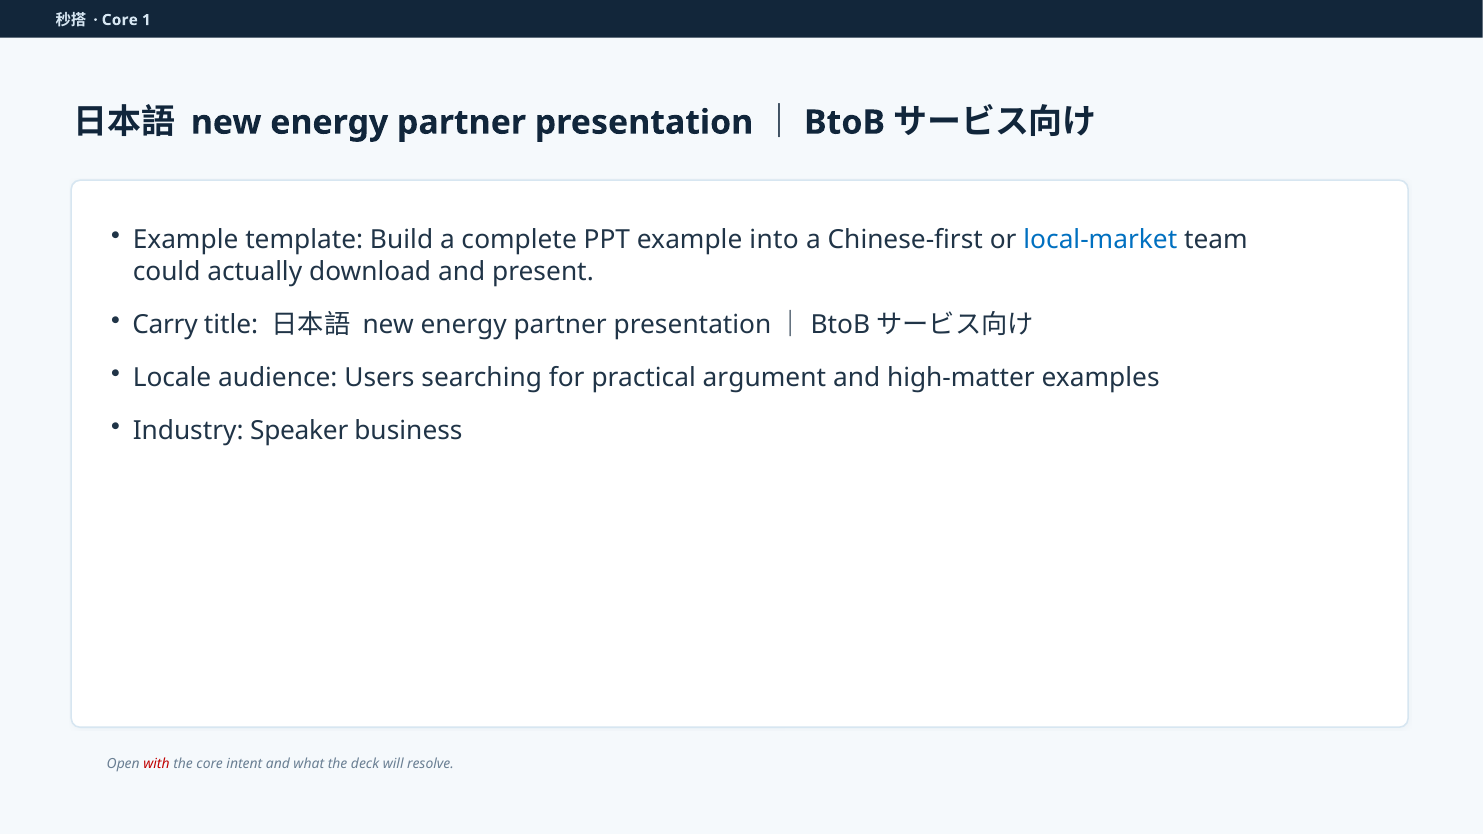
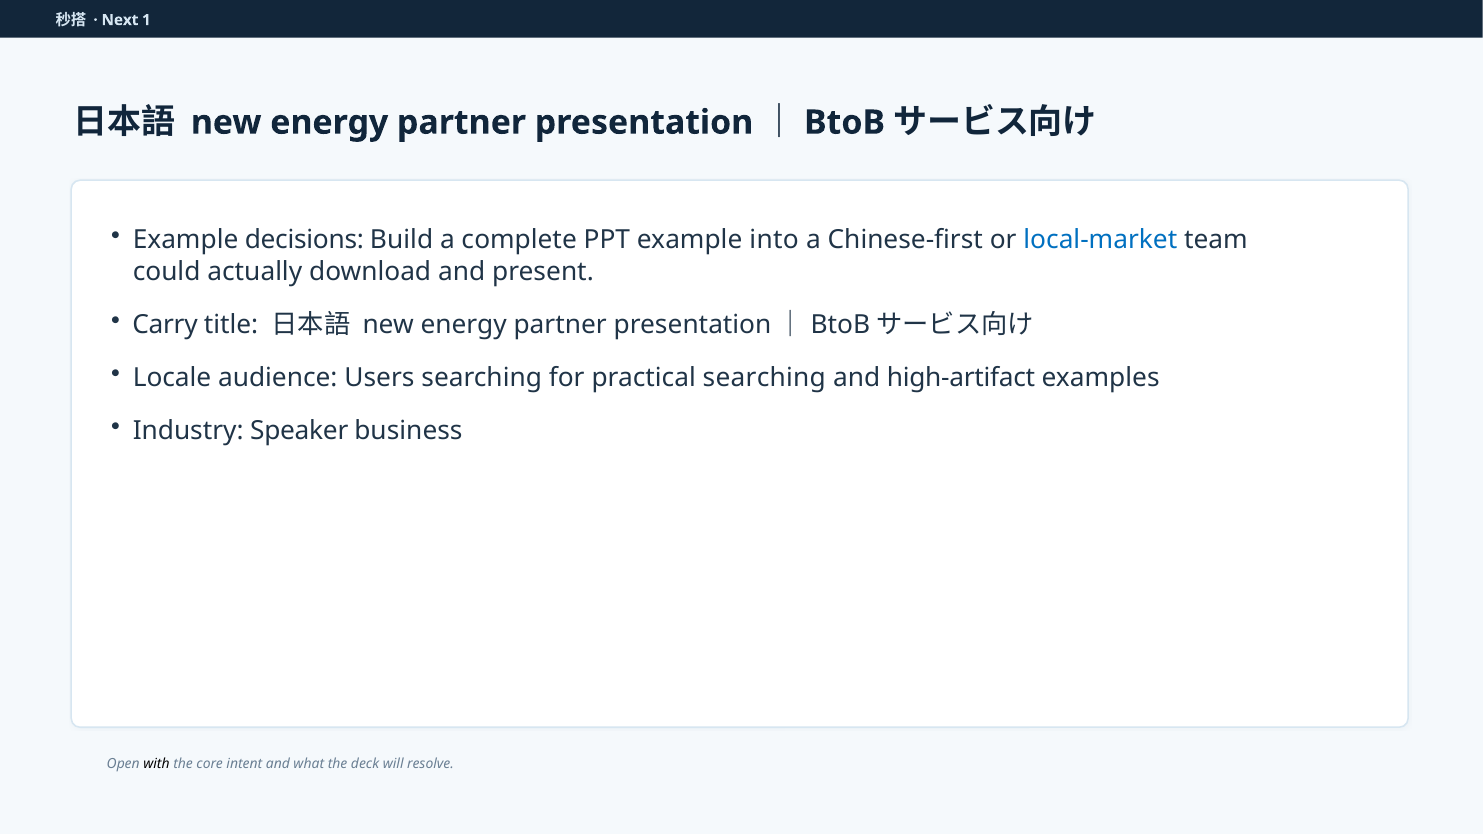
Core at (120, 20): Core -> Next
template: template -> decisions
practical argument: argument -> searching
high-matter: high-matter -> high-artifact
with colour: red -> black
